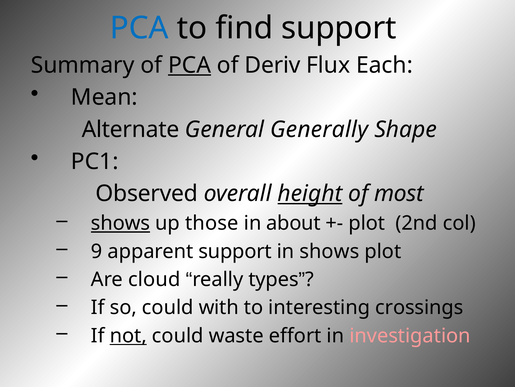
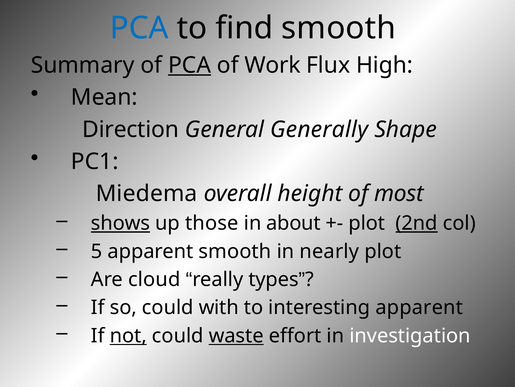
find support: support -> smooth
Deriv: Deriv -> Work
Each: Each -> High
Alternate: Alternate -> Direction
Observed: Observed -> Miedema
height underline: present -> none
2nd underline: none -> present
9: 9 -> 5
apparent support: support -> smooth
in shows: shows -> nearly
interesting crossings: crossings -> apparent
waste underline: none -> present
investigation colour: pink -> white
